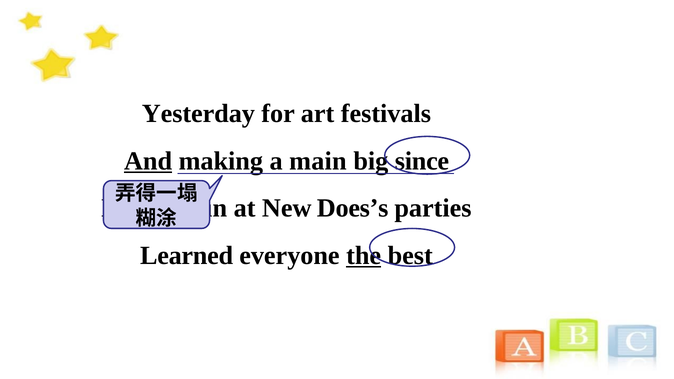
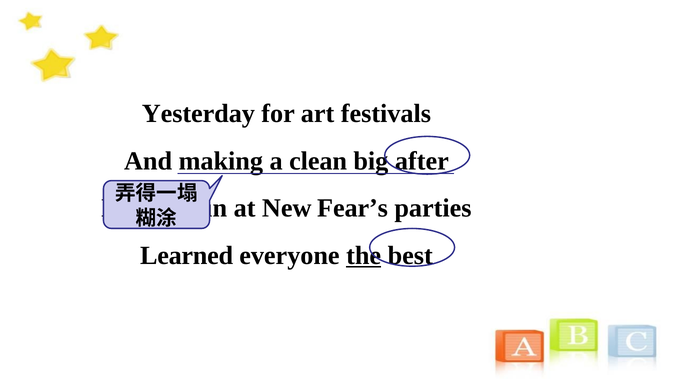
And underline: present -> none
main: main -> clean
since: since -> after
Does’s: Does’s -> Fear’s
